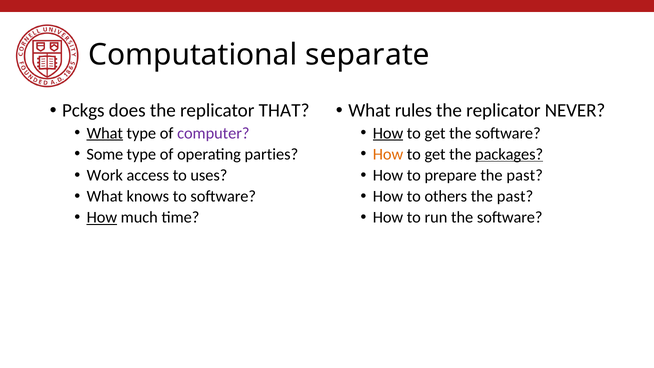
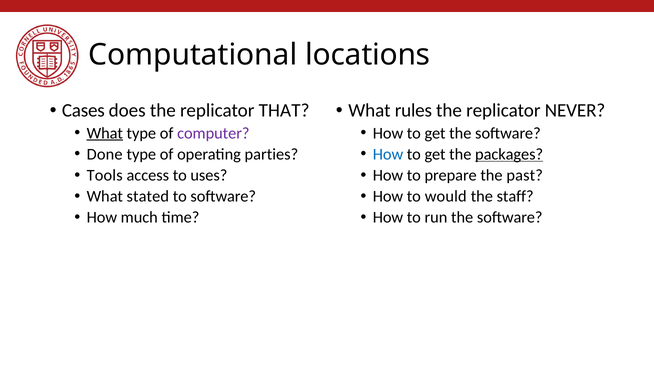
separate: separate -> locations
Pckgs: Pckgs -> Cases
How at (388, 133) underline: present -> none
Some: Some -> Done
How at (388, 154) colour: orange -> blue
Work: Work -> Tools
knows: knows -> stated
others: others -> would
past at (515, 196): past -> staff
How at (102, 217) underline: present -> none
